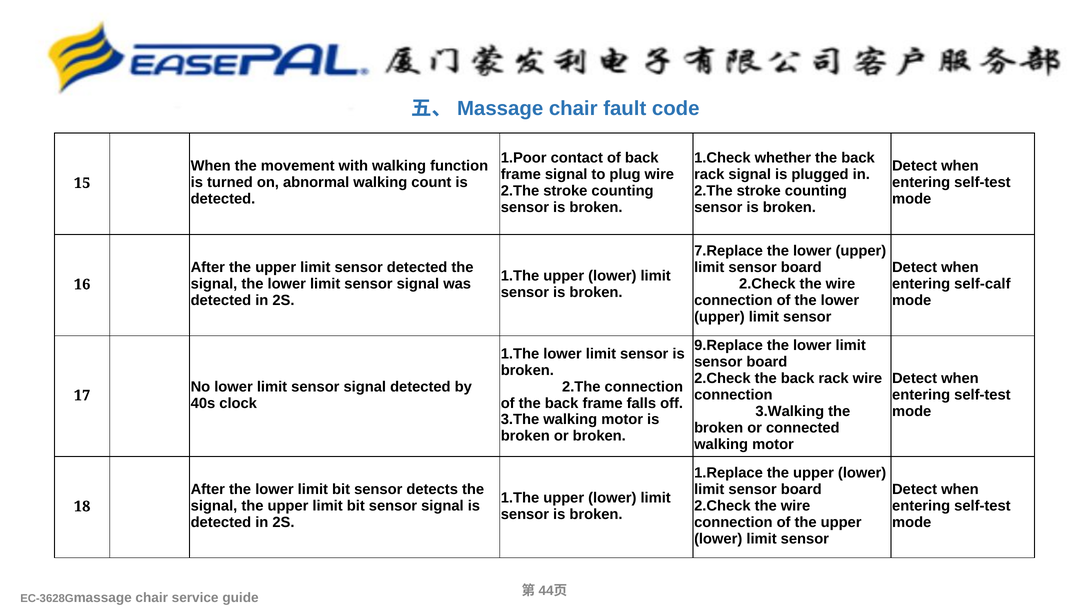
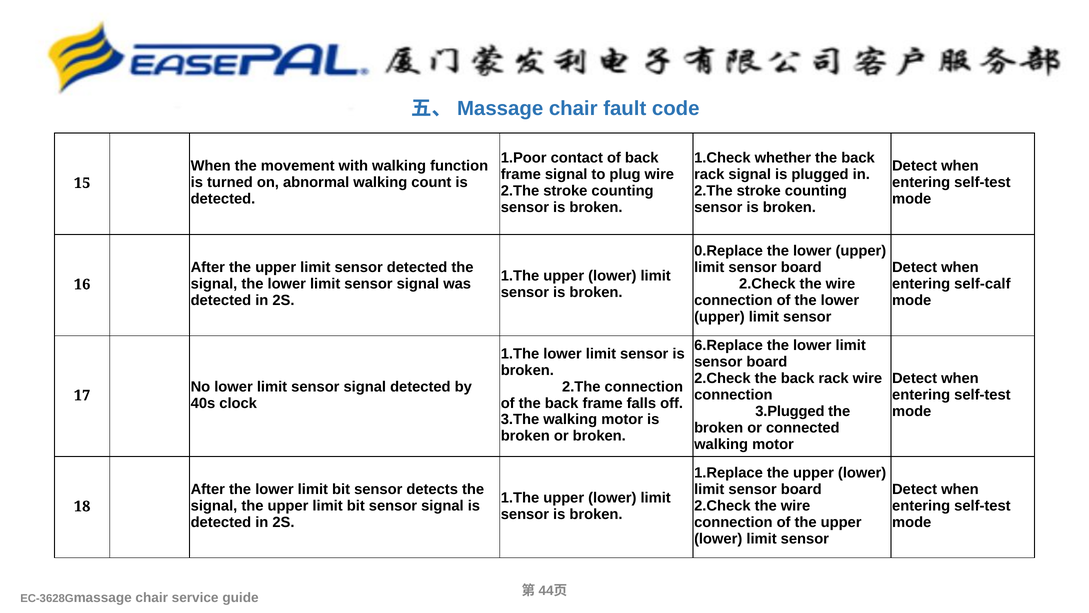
7.Replace: 7.Replace -> 0.Replace
9.Replace: 9.Replace -> 6.Replace
3.Walking: 3.Walking -> 3.Plugged
